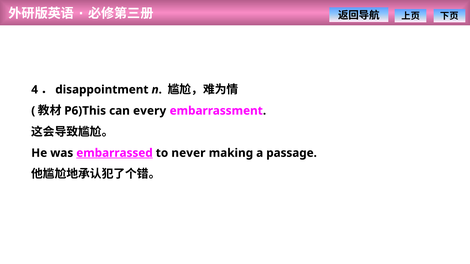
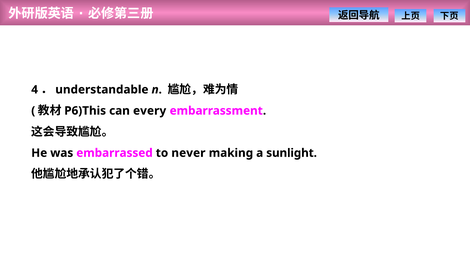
disappointment: disappointment -> understandable
embarrassed underline: present -> none
passage: passage -> sunlight
